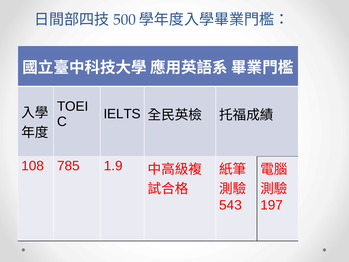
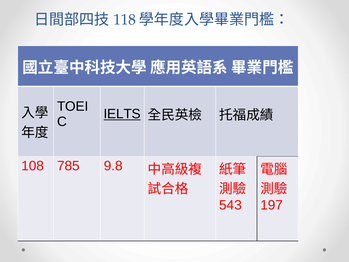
500: 500 -> 118
IELTS underline: none -> present
1.9: 1.9 -> 9.8
